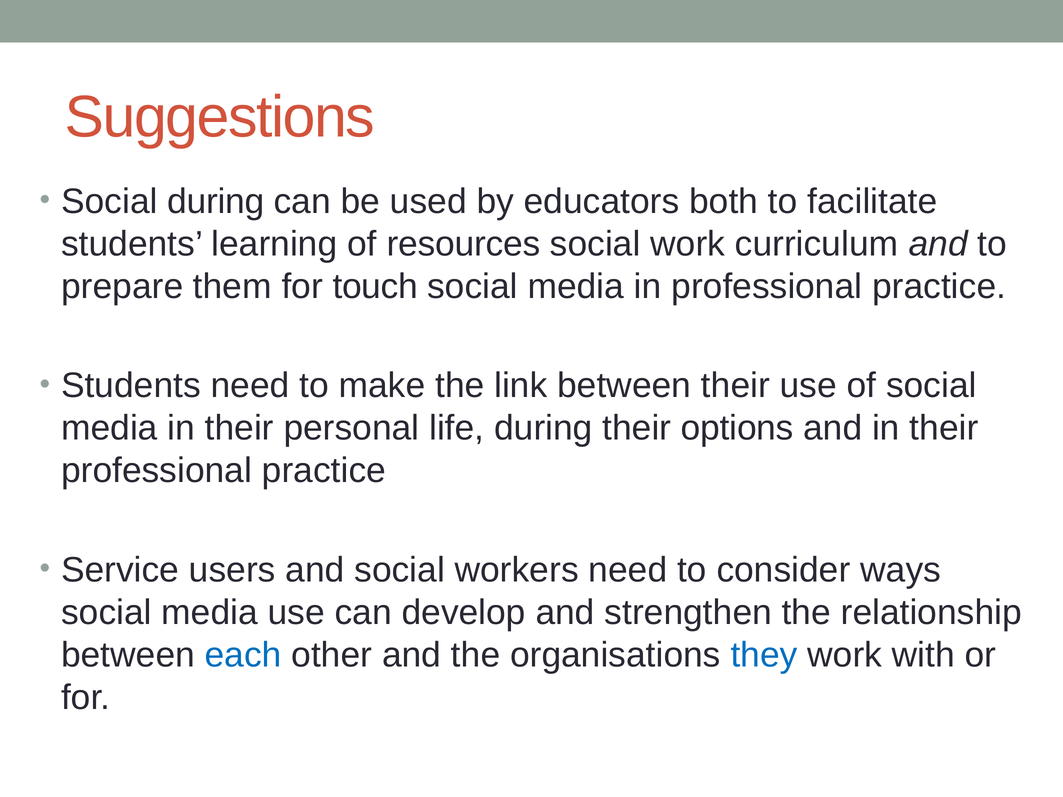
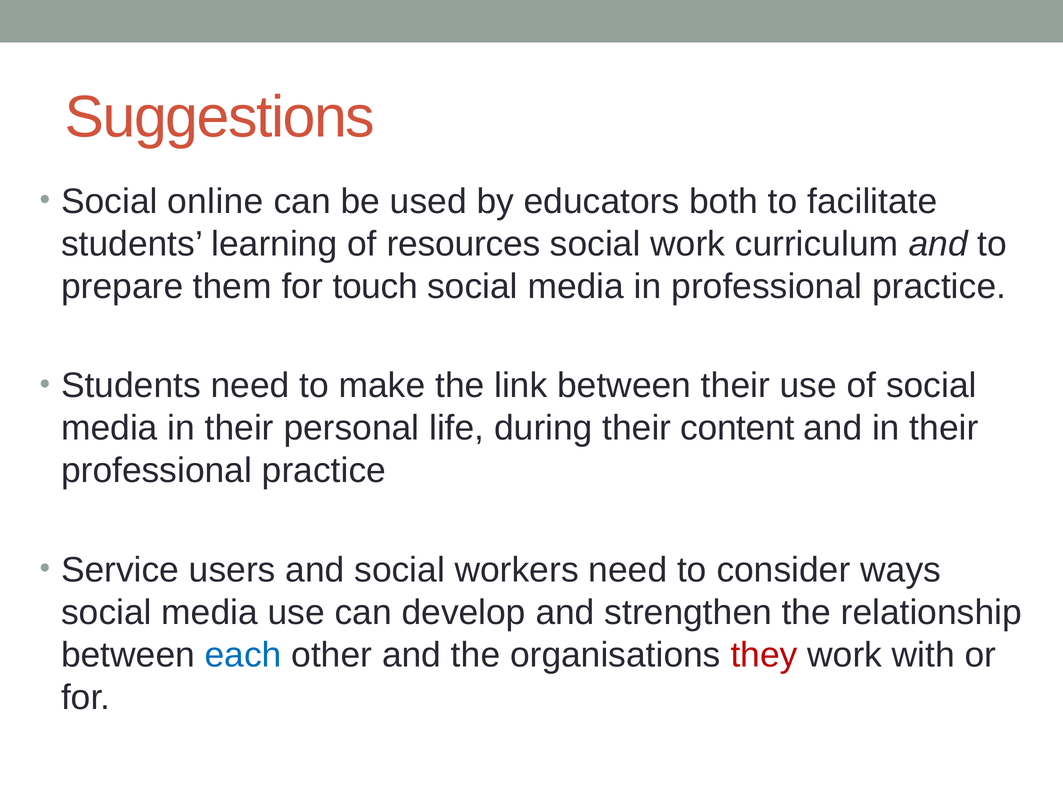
Social during: during -> online
options: options -> content
they colour: blue -> red
